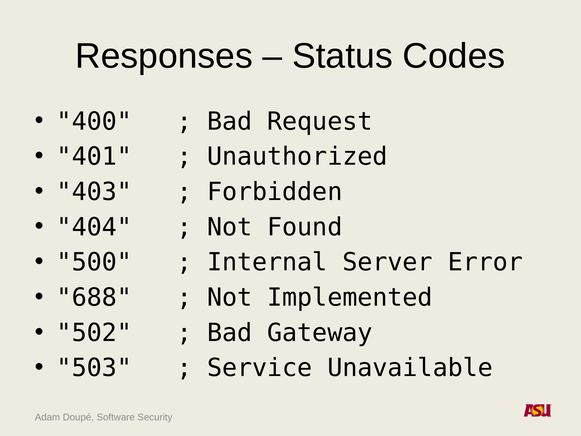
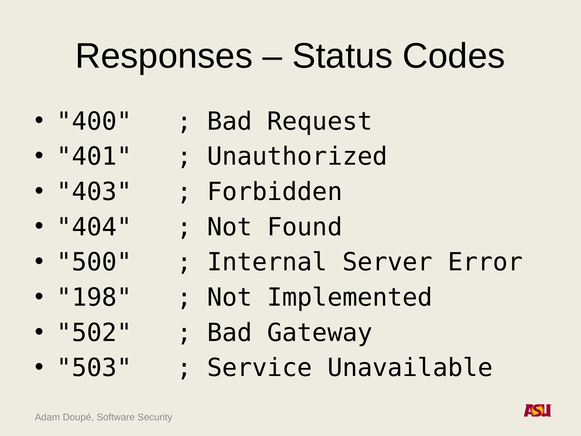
688: 688 -> 198
